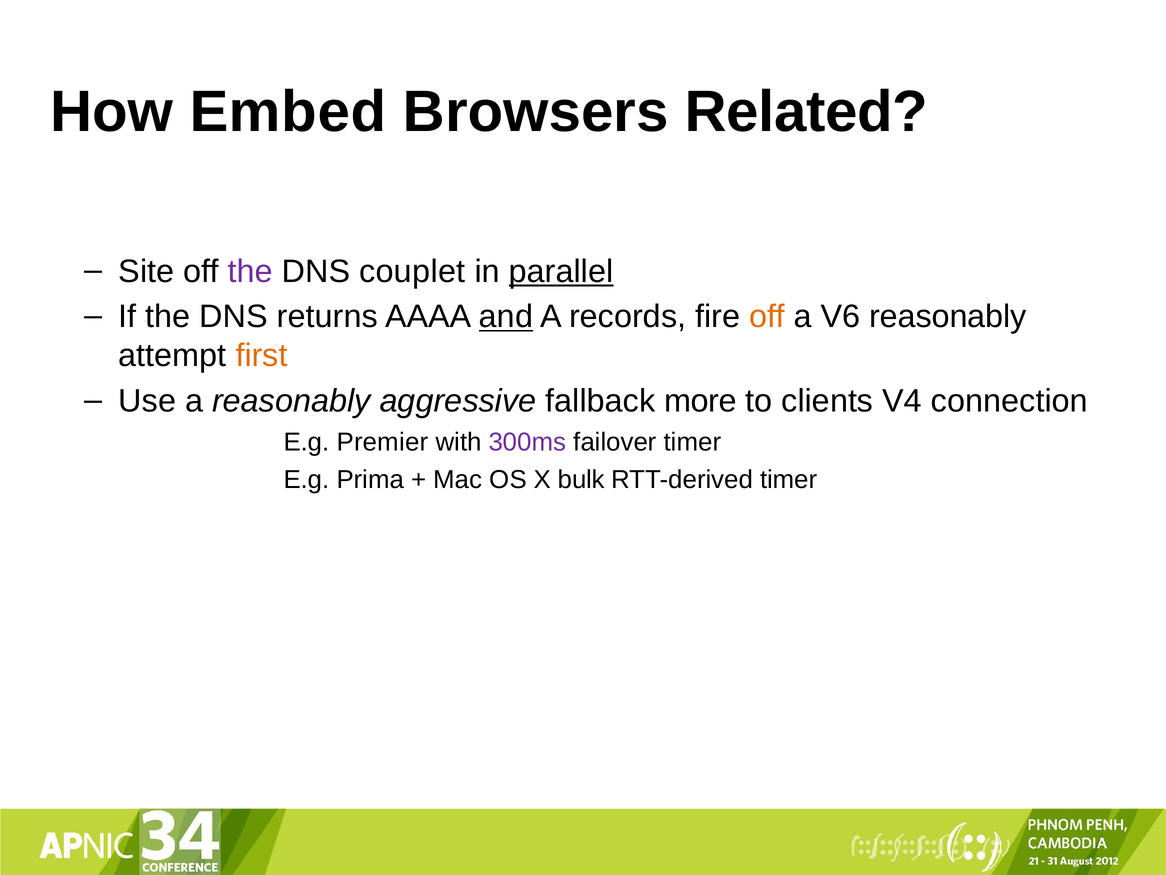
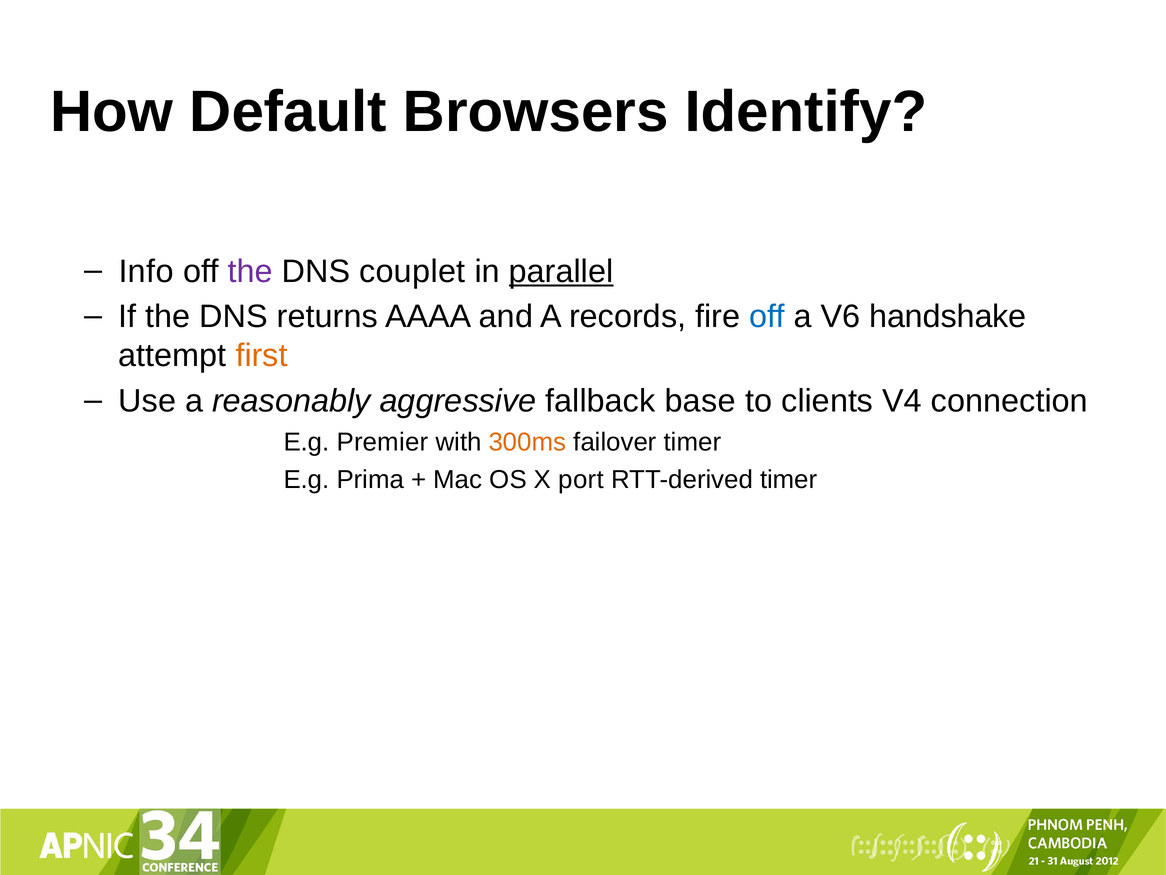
Embed: Embed -> Default
Related: Related -> Identify
Site: Site -> Info
and underline: present -> none
off at (767, 317) colour: orange -> blue
V6 reasonably: reasonably -> handshake
more: more -> base
300ms colour: purple -> orange
bulk: bulk -> port
